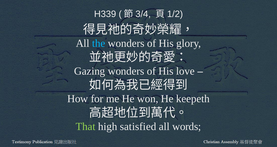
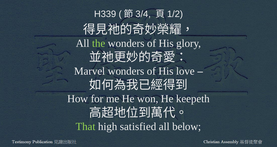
the colour: light blue -> light green
Gazing: Gazing -> Marvel
words: words -> below
